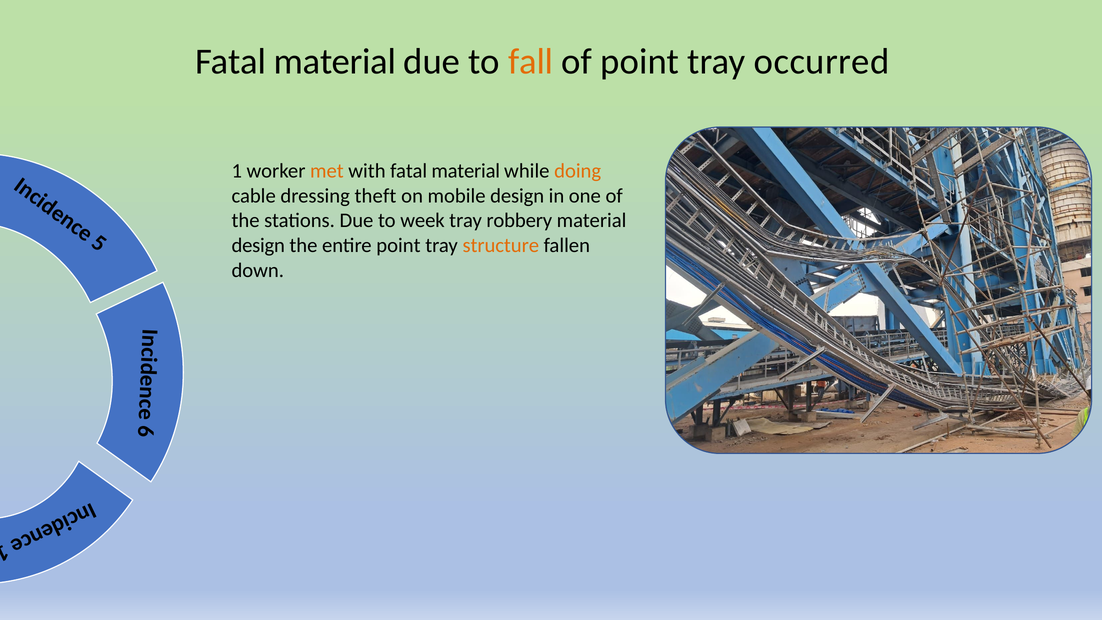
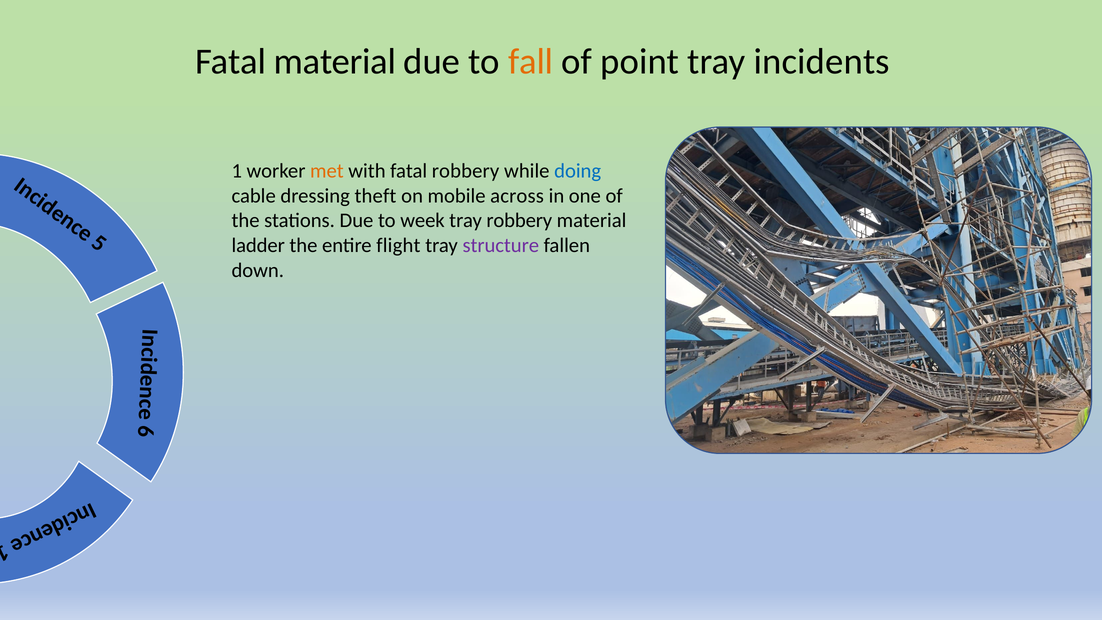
occurred: occurred -> incidents
with fatal material: material -> robbery
doing colour: orange -> blue
mobile design: design -> across
design at (258, 245): design -> ladder
entire point: point -> flight
structure colour: orange -> purple
